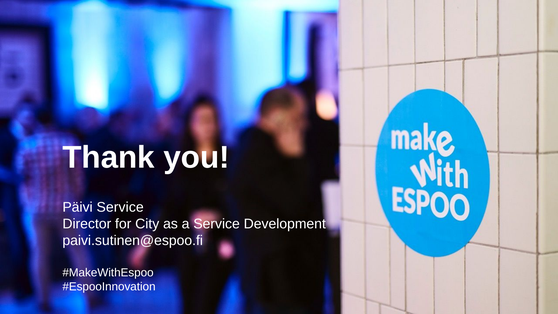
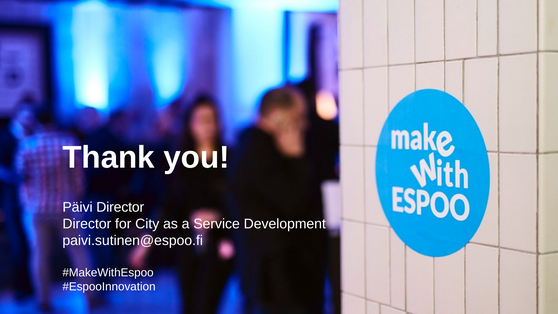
Päivi Service: Service -> Director
